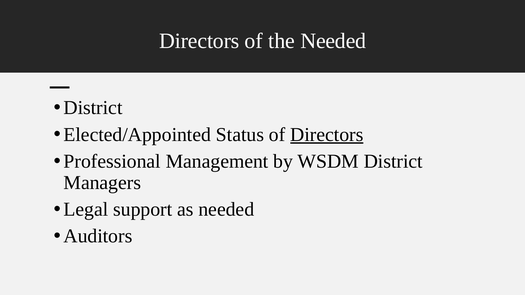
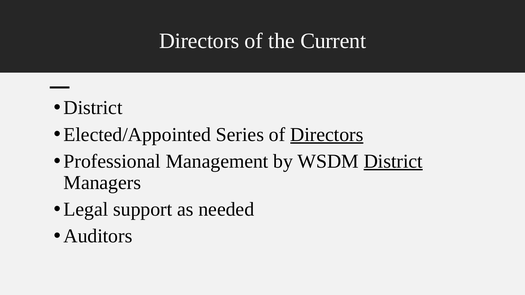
the Needed: Needed -> Current
Status: Status -> Series
District at (393, 161) underline: none -> present
